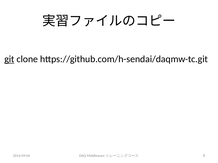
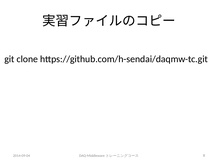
git underline: present -> none
